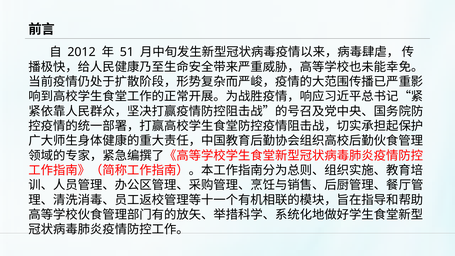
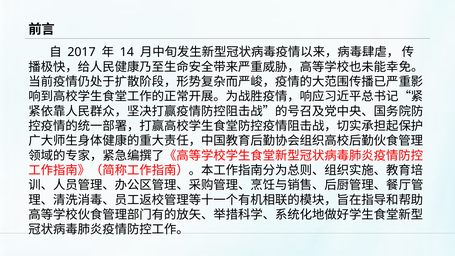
2012: 2012 -> 2017
51: 51 -> 14
